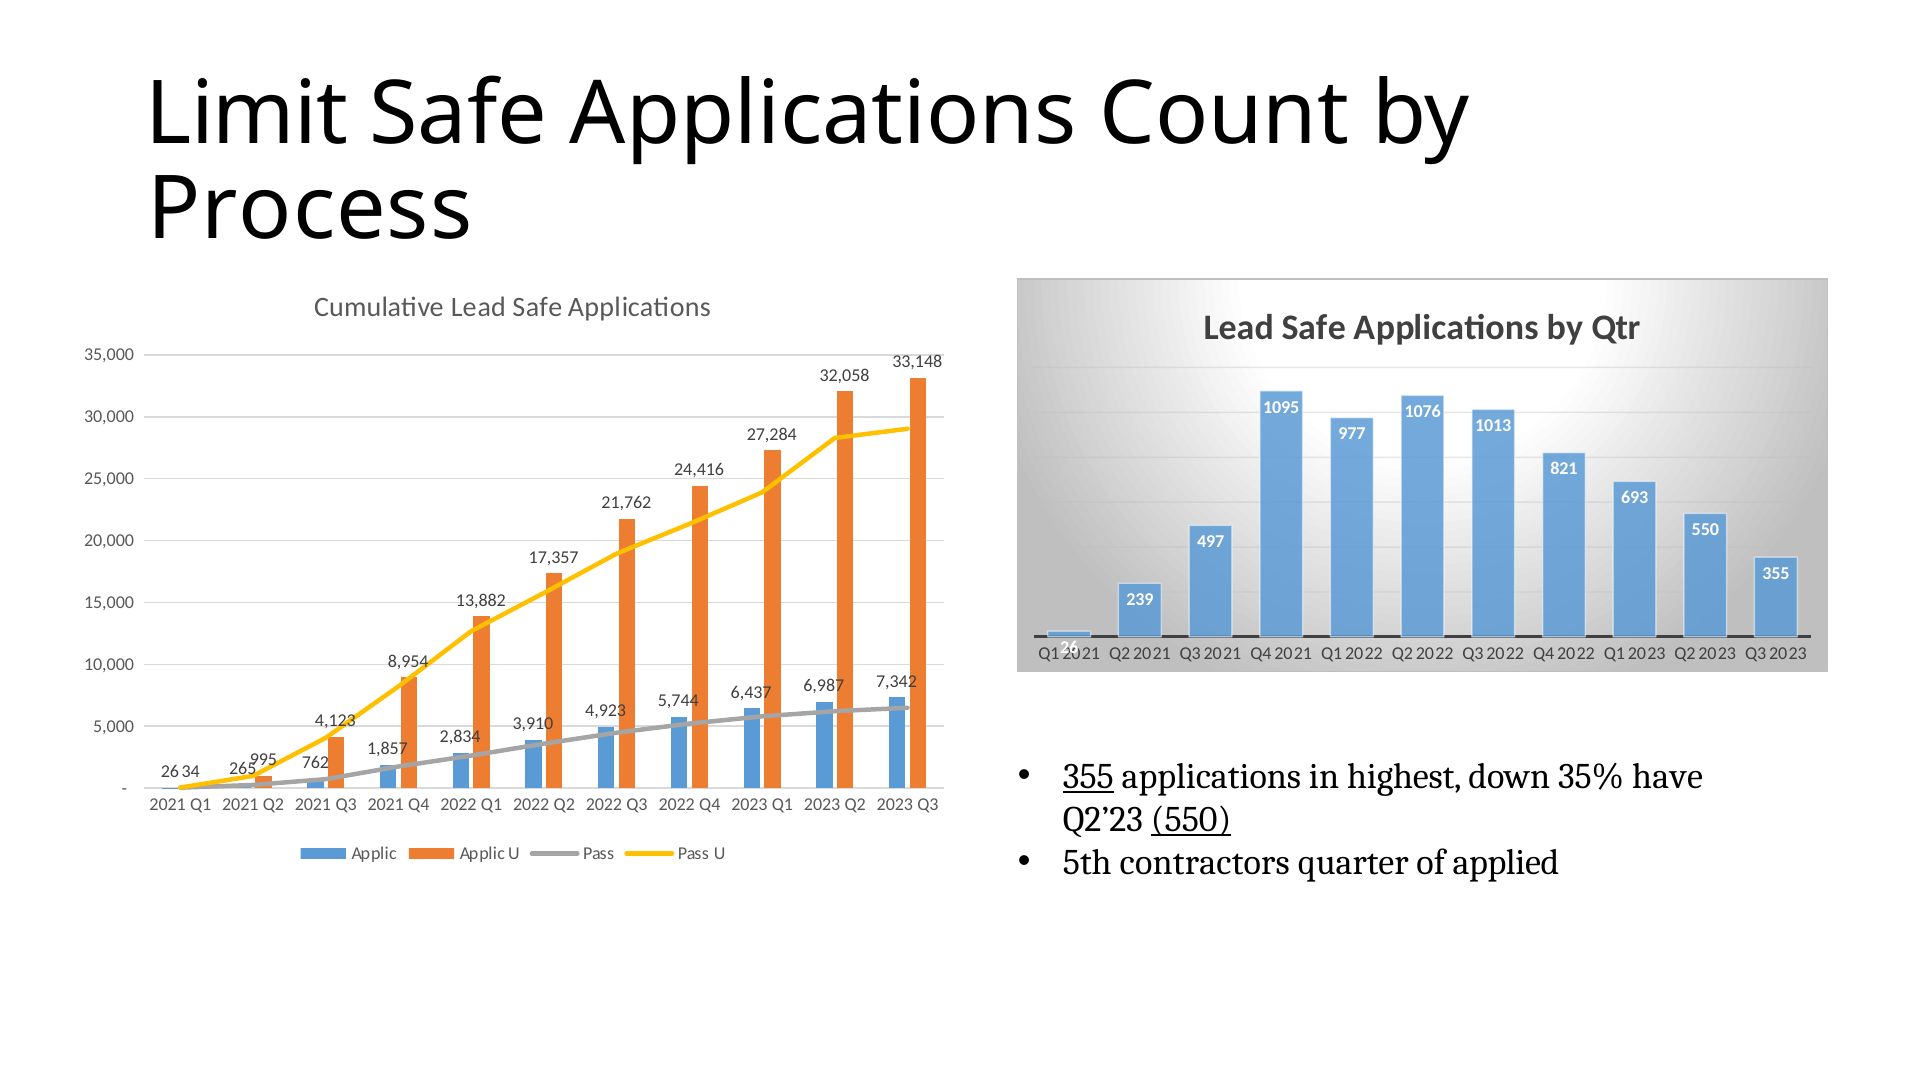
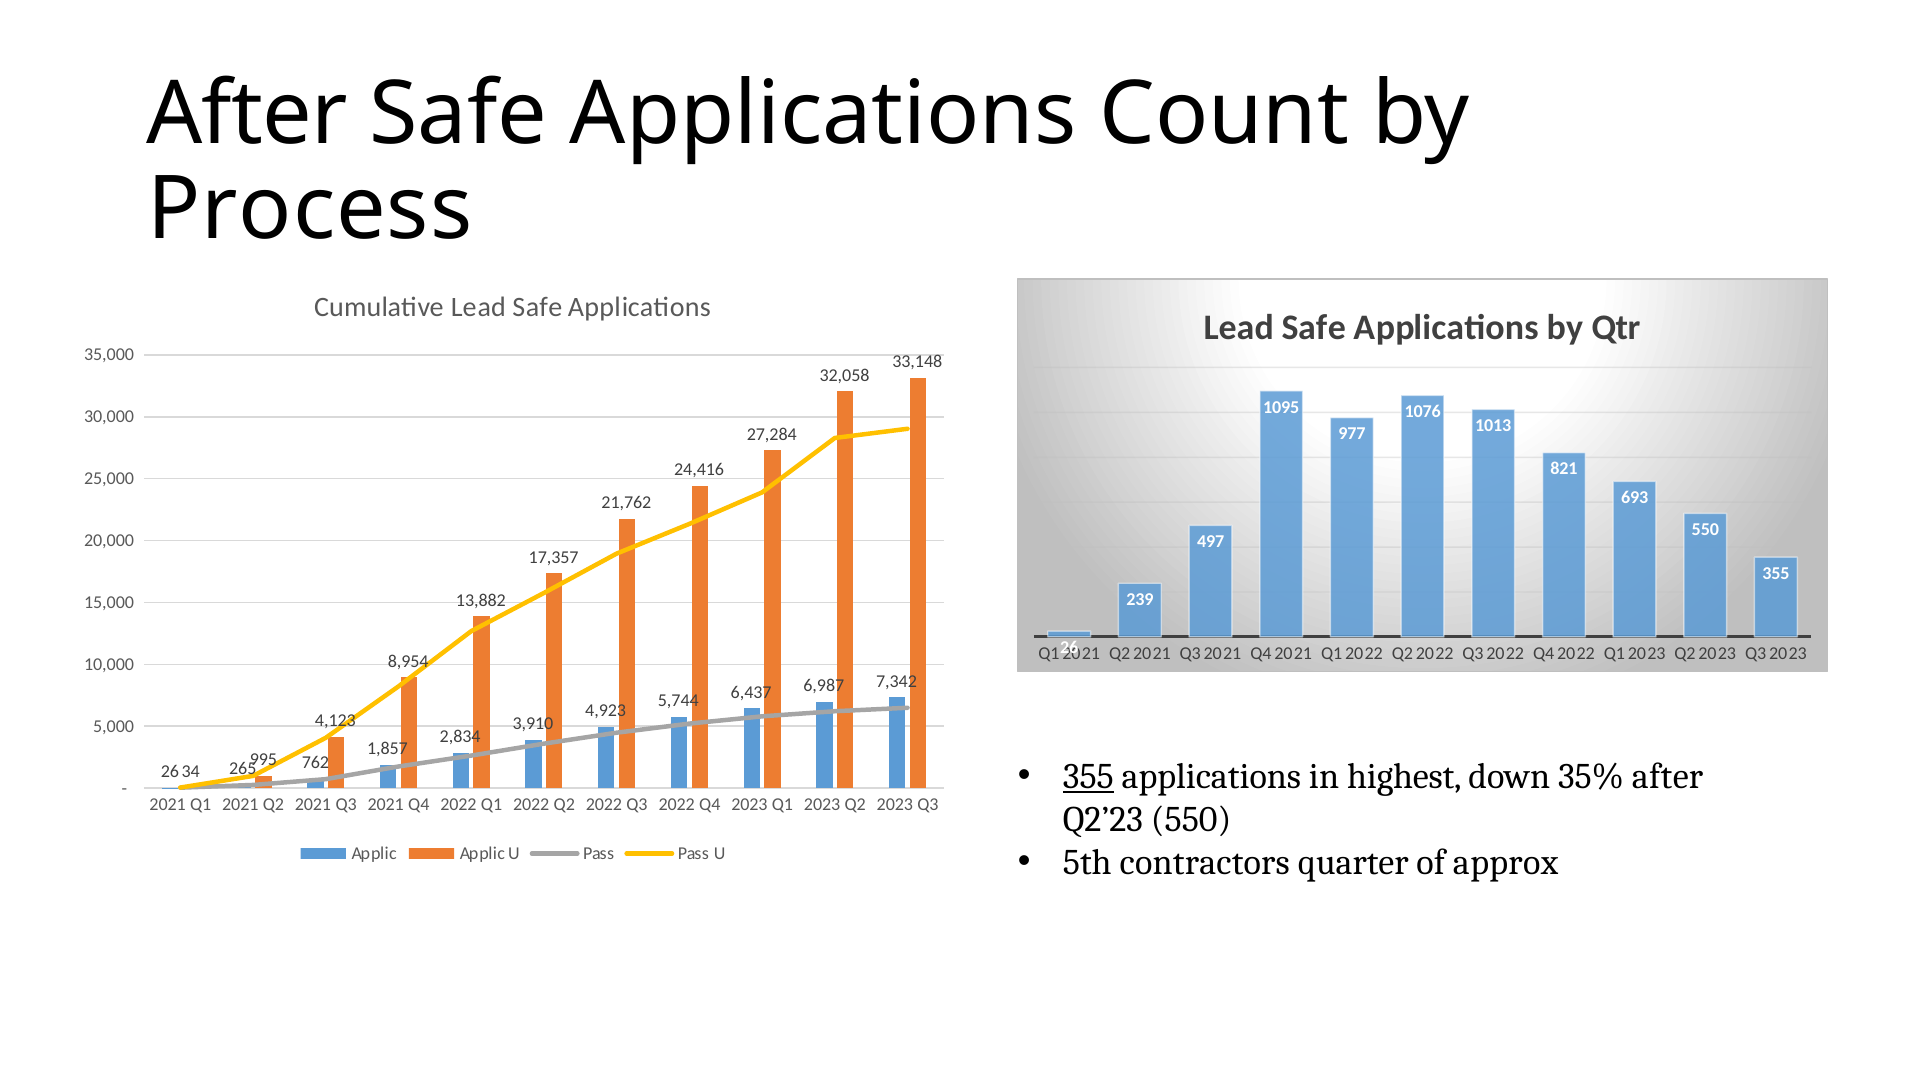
Limit at (247, 114): Limit -> After
35% have: have -> after
550 at (1191, 820) underline: present -> none
applied: applied -> approx
